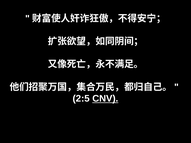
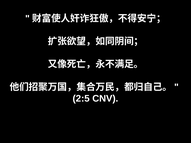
CNV underline: present -> none
